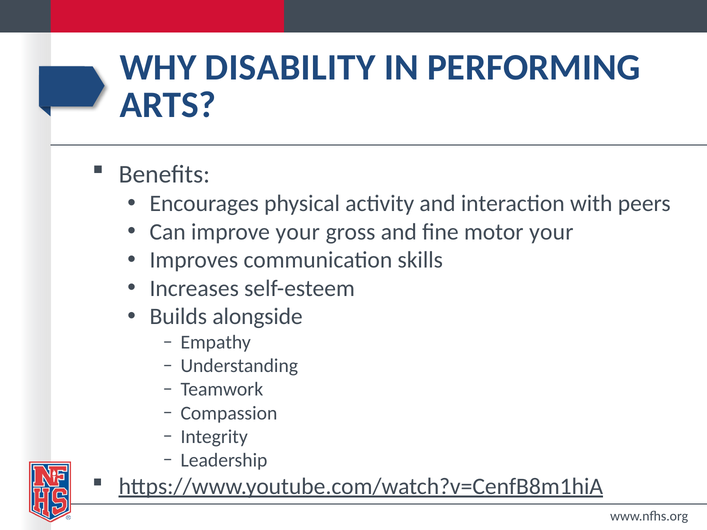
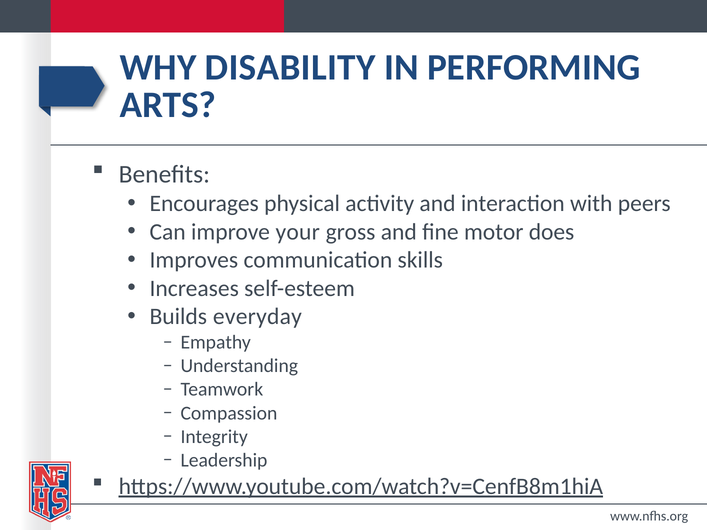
motor your: your -> does
alongside: alongside -> everyday
